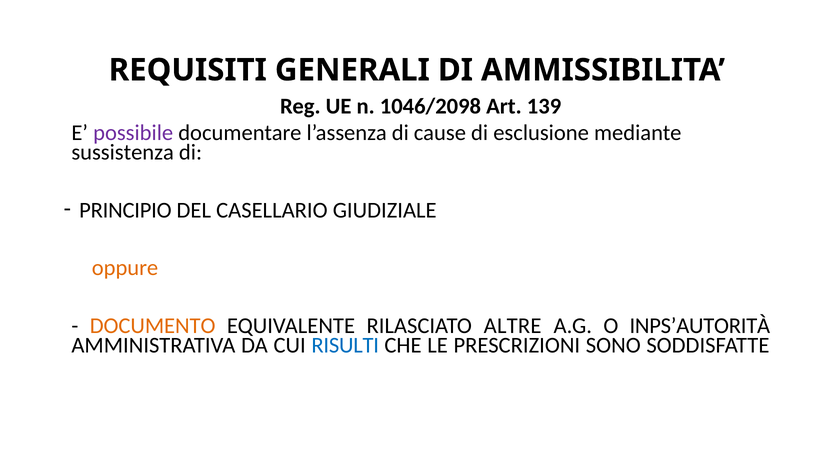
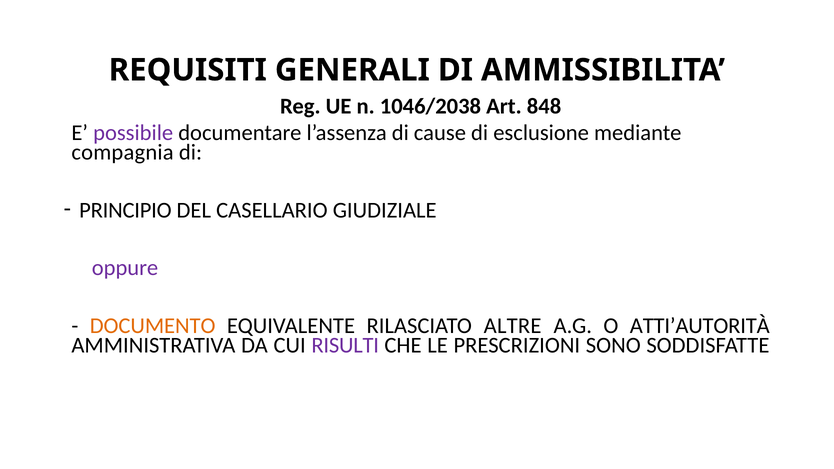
1046/2098: 1046/2098 -> 1046/2038
139: 139 -> 848
sussistenza: sussistenza -> compagnia
oppure colour: orange -> purple
INPS’AUTORITÀ: INPS’AUTORITÀ -> ATTI’AUTORITÀ
RISULTI colour: blue -> purple
